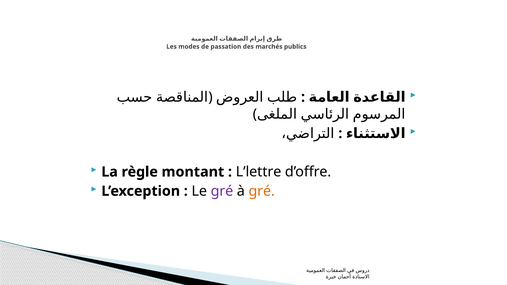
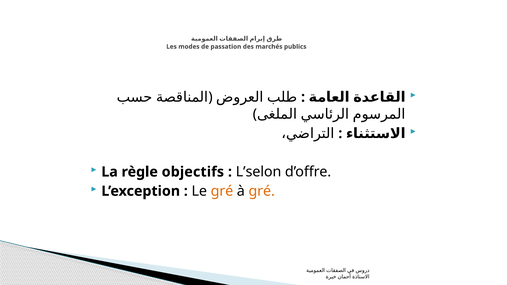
montant: montant -> objectifs
L’lettre: L’lettre -> L’selon
gré at (222, 191) colour: purple -> orange
